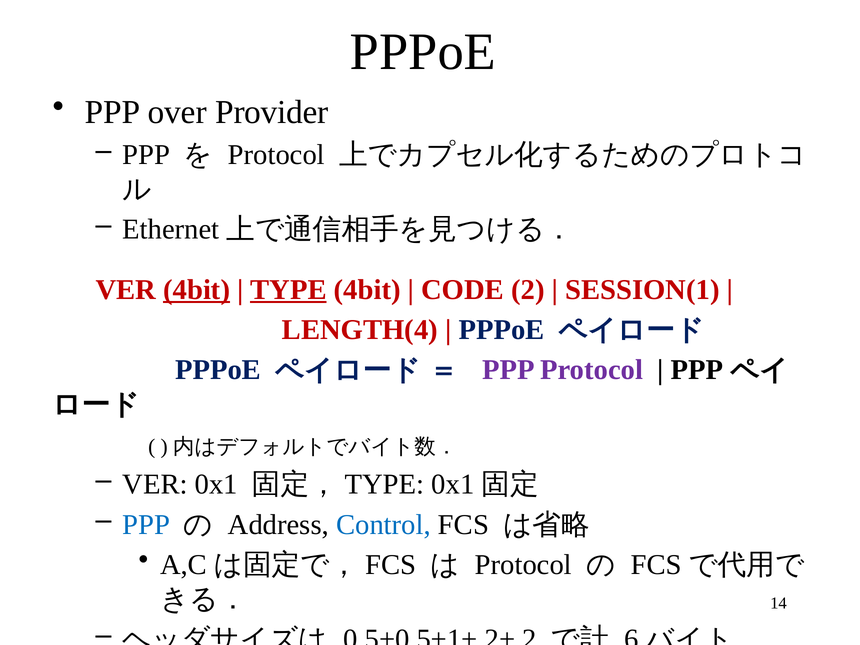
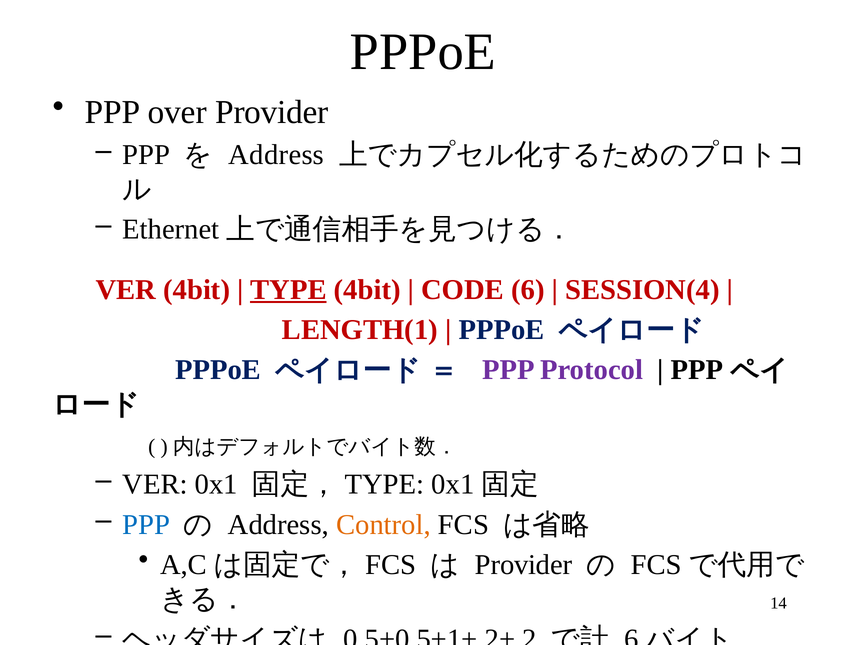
Protocol at (276, 155): Protocol -> Address
4bit at (197, 290) underline: present -> none
CODE 2: 2 -> 6
SESSION(1: SESSION(1 -> SESSION(4
LENGTH(4: LENGTH(4 -> LENGTH(1
Control colour: blue -> orange
Protocol at (523, 565): Protocol -> Provider
